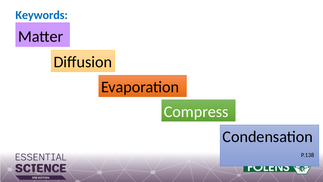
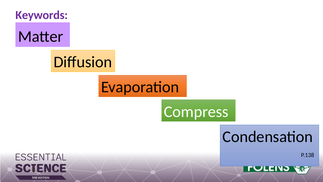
Keywords colour: blue -> purple
